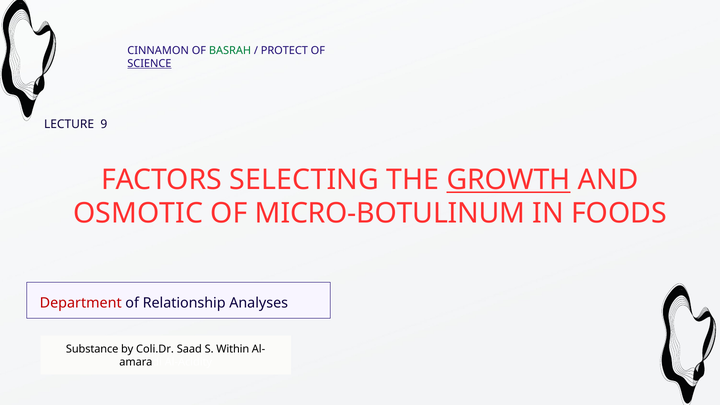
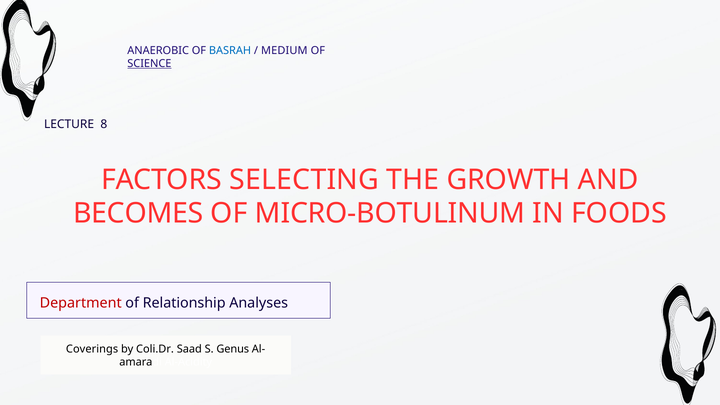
CINNAMON: CINNAMON -> ANAEROBIC
BASRAH colour: green -> blue
PROTECT: PROTECT -> MEDIUM
9: 9 -> 8
GROWTH underline: present -> none
OSMOTIC: OSMOTIC -> BECOMES
Substance: Substance -> Coverings
Within: Within -> Genus
